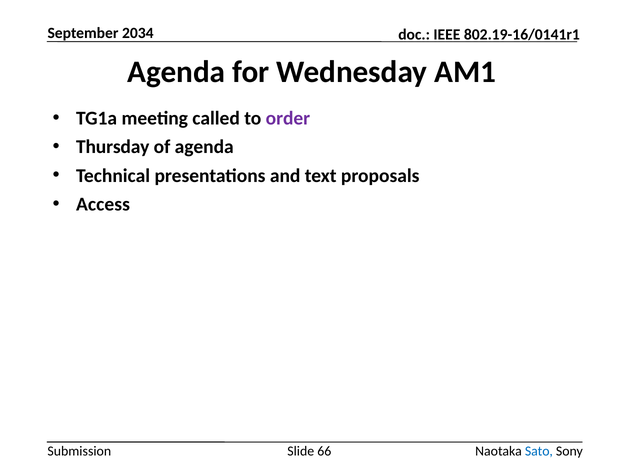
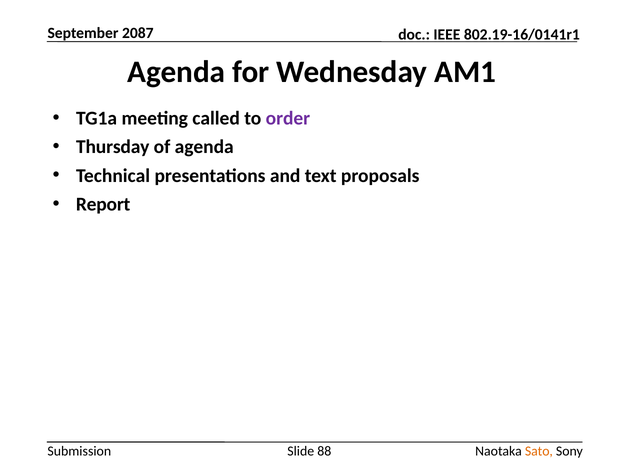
2034: 2034 -> 2087
Access: Access -> Report
66: 66 -> 88
Sato colour: blue -> orange
